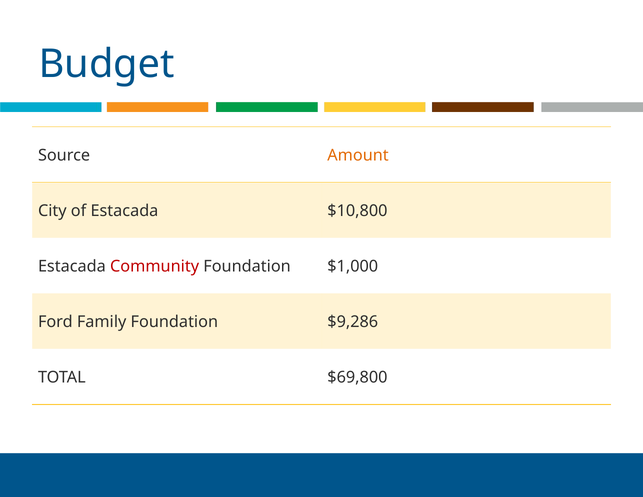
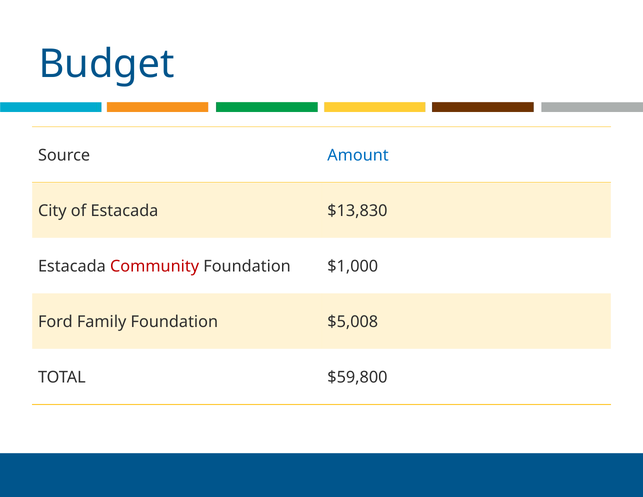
Amount colour: orange -> blue
$10,800: $10,800 -> $13,830
$9,286: $9,286 -> $5,008
$69,800: $69,800 -> $59,800
